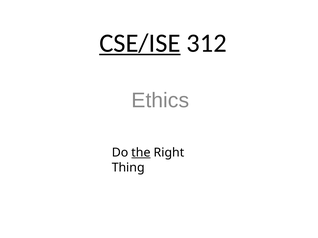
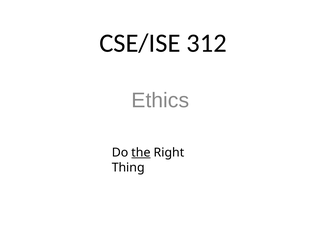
CSE/ISE underline: present -> none
